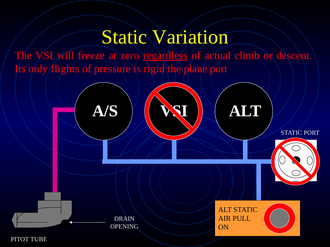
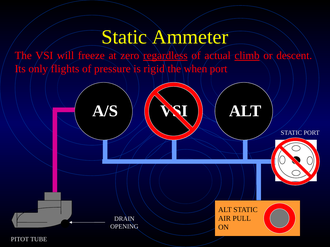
Variation: Variation -> Ammeter
climb underline: none -> present
plane: plane -> when
